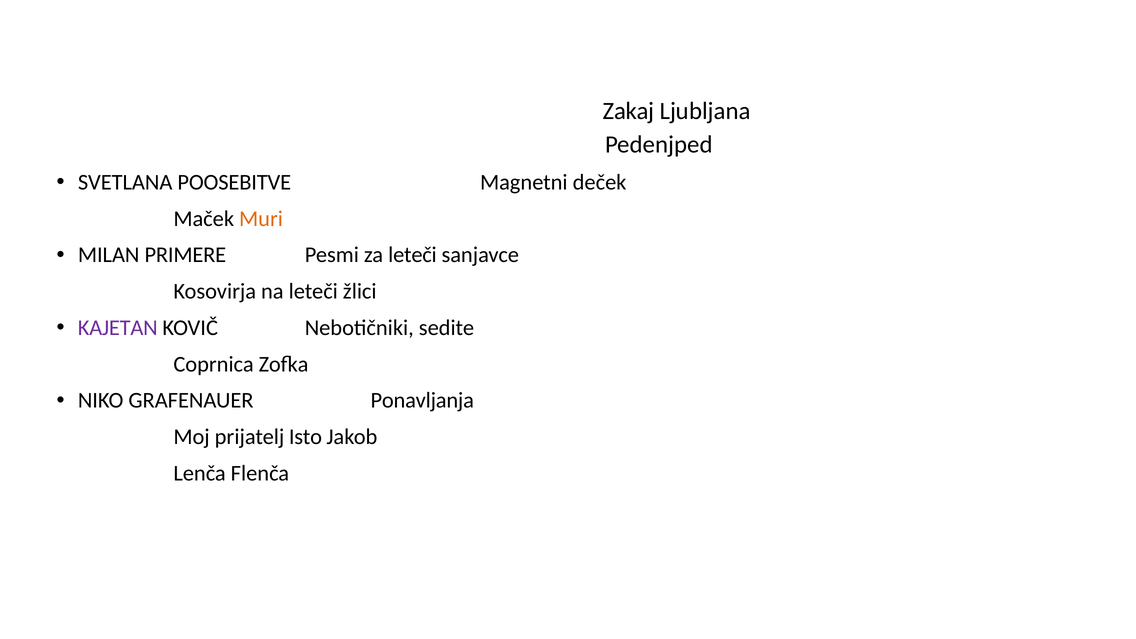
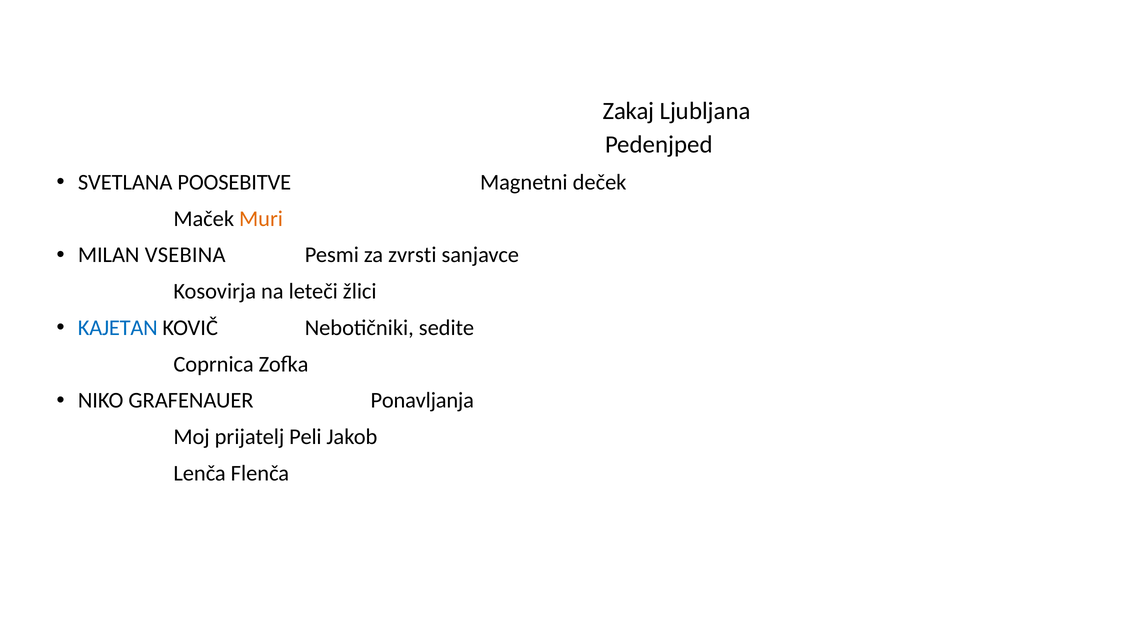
PRIMERE: PRIMERE -> VSEBINA
za leteči: leteči -> zvrsti
KAJETAN colour: purple -> blue
Isto: Isto -> Peli
